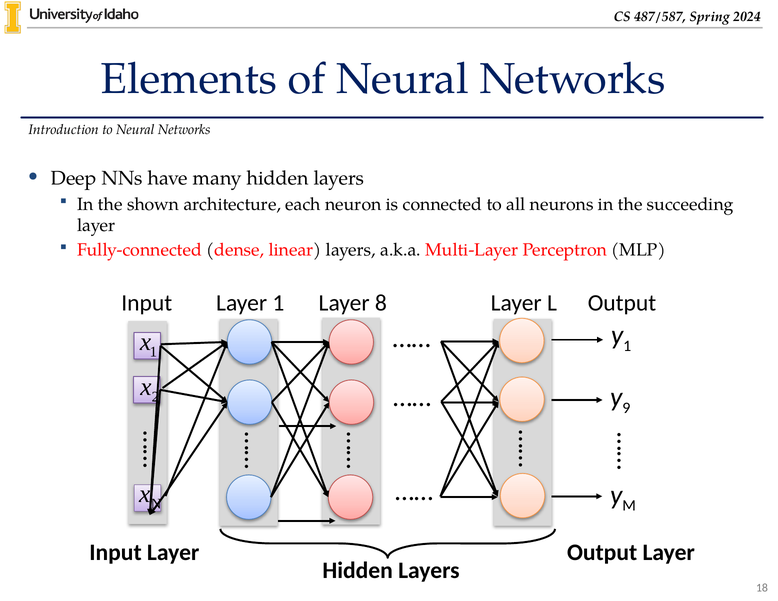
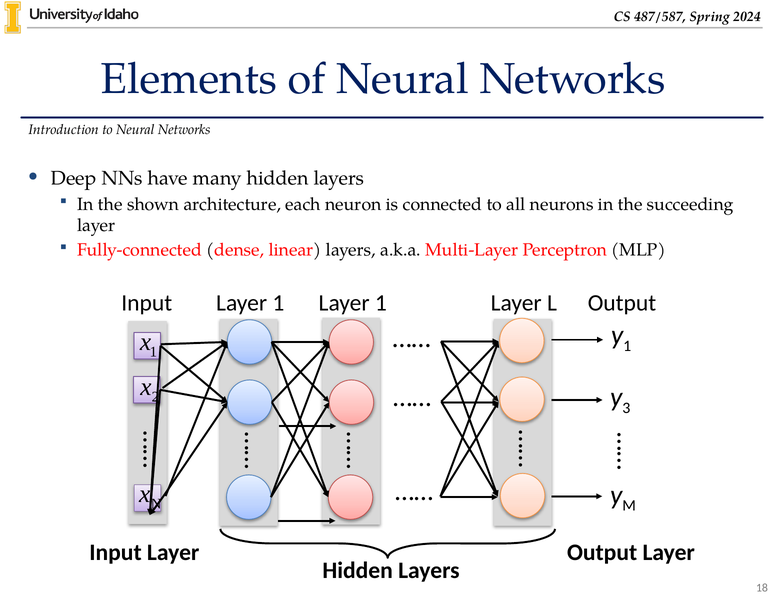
8 at (381, 303): 8 -> 1
9: 9 -> 3
